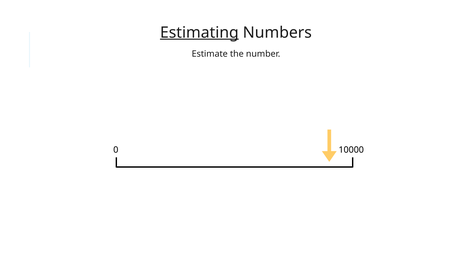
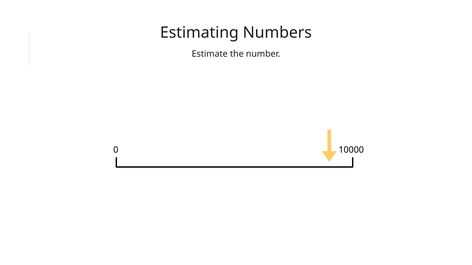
Estimating underline: present -> none
